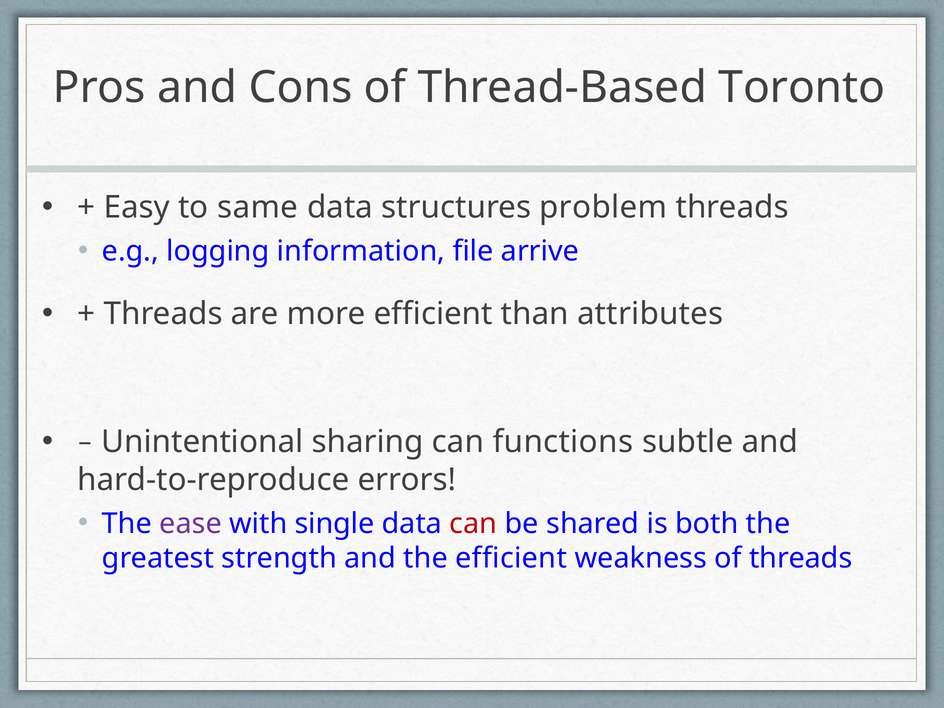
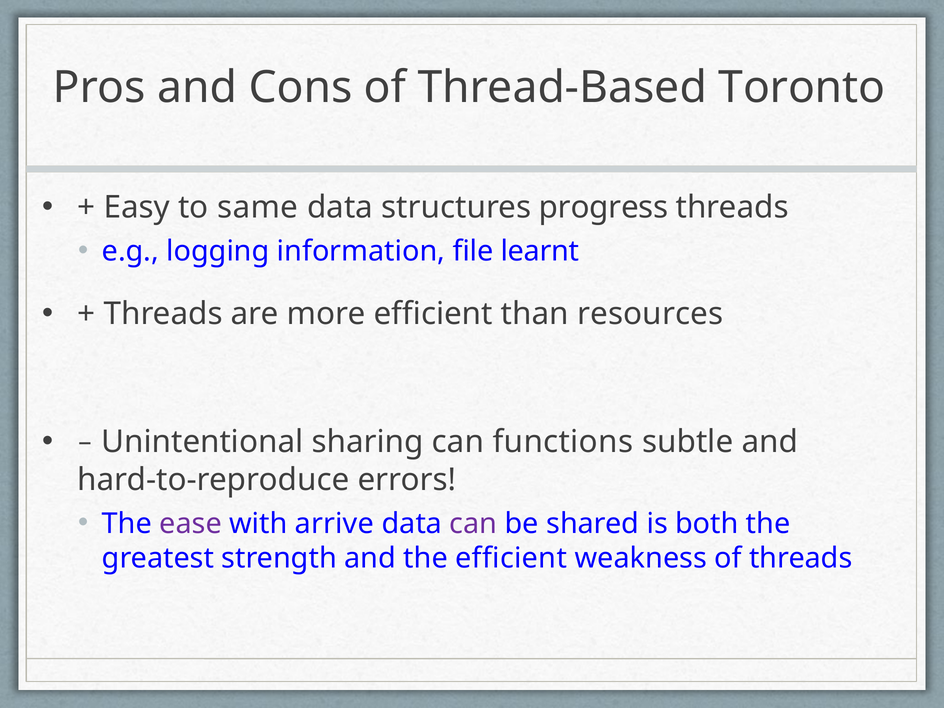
problem: problem -> progress
arrive: arrive -> learnt
attributes: attributes -> resources
single: single -> arrive
can at (473, 524) colour: red -> purple
